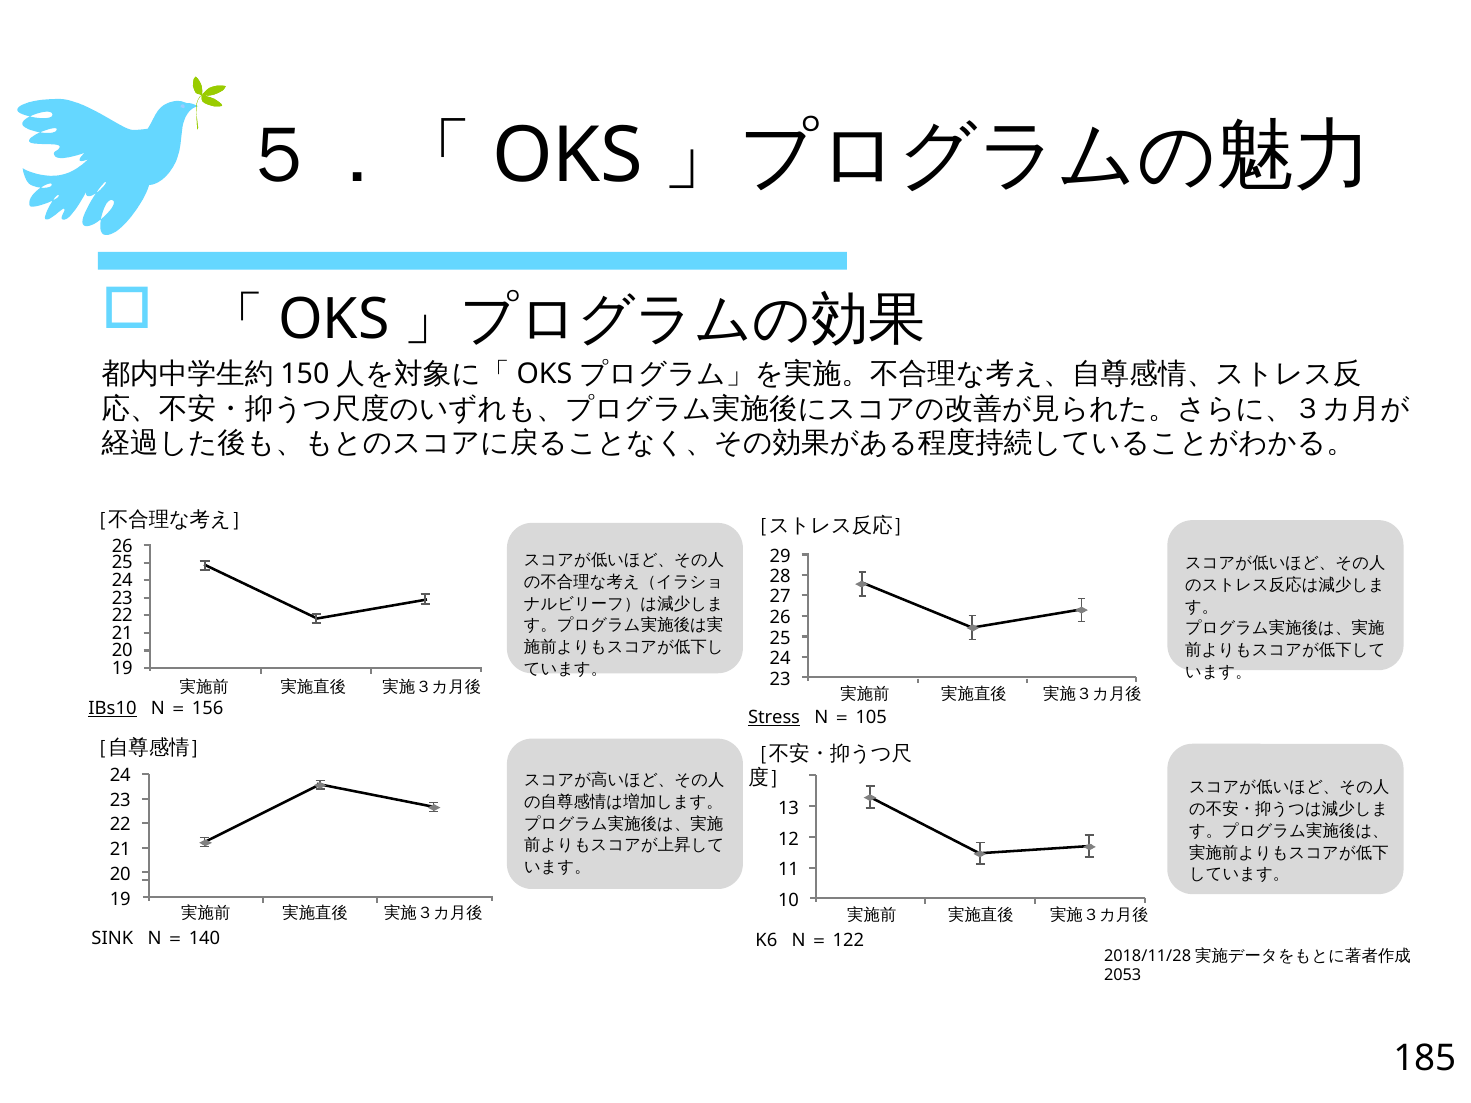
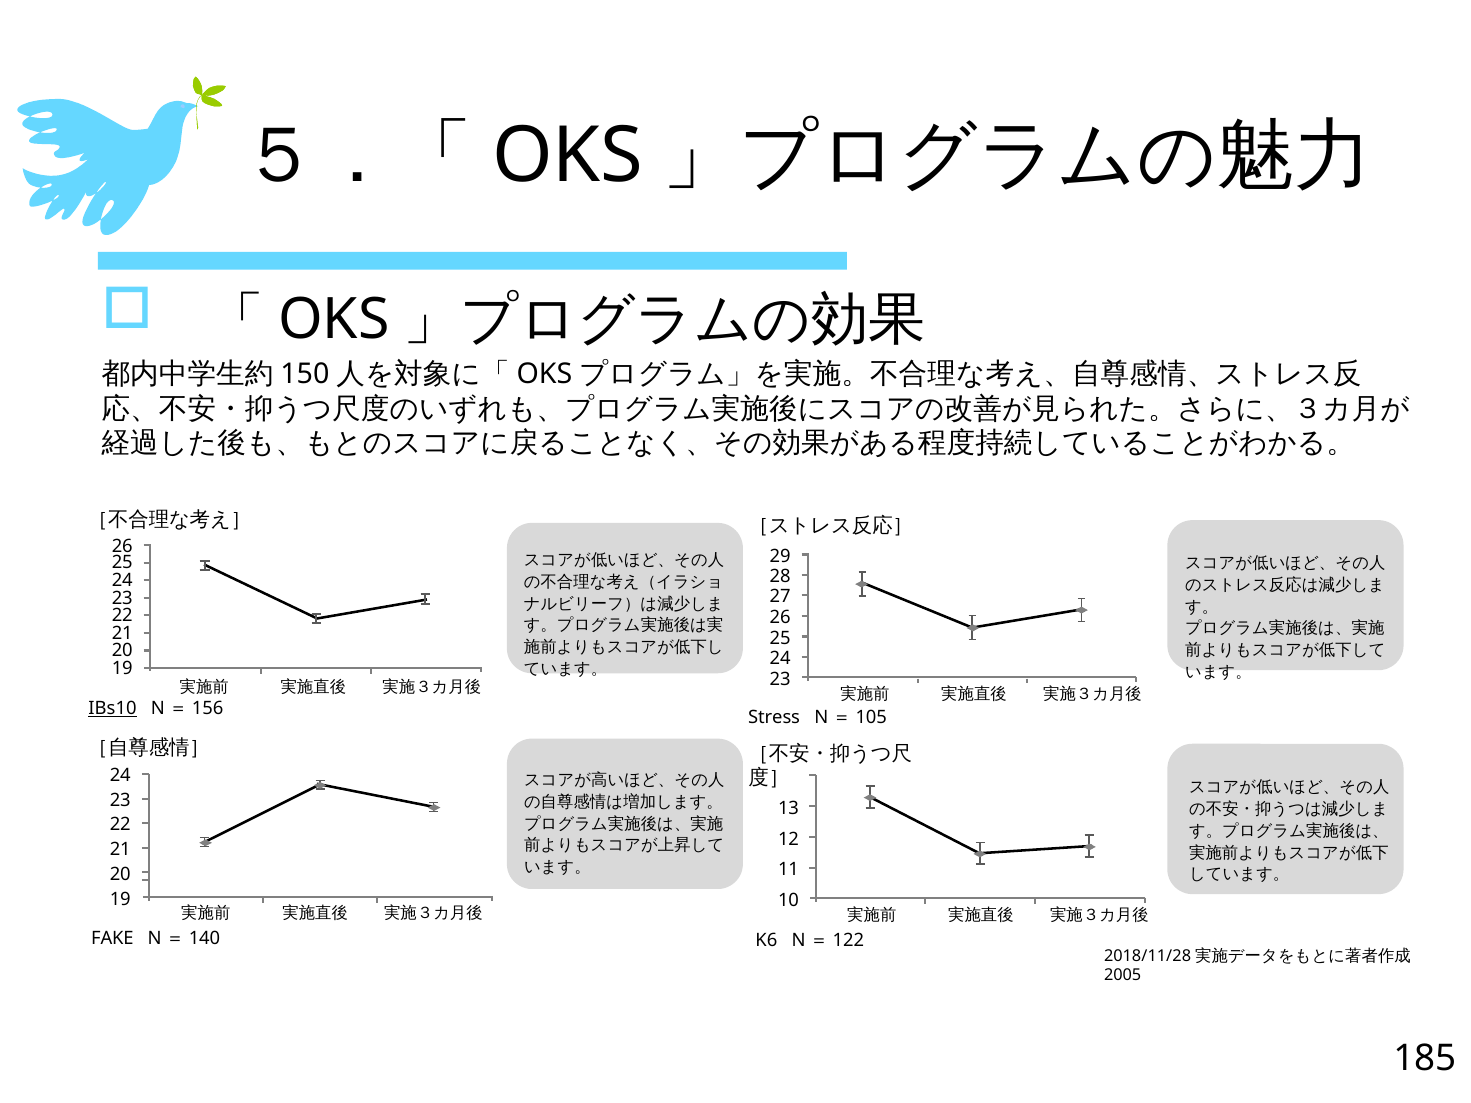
Stress underline: present -> none
SINK: SINK -> FAKE
2053: 2053 -> 2005
